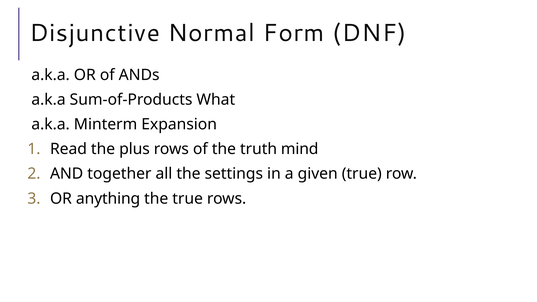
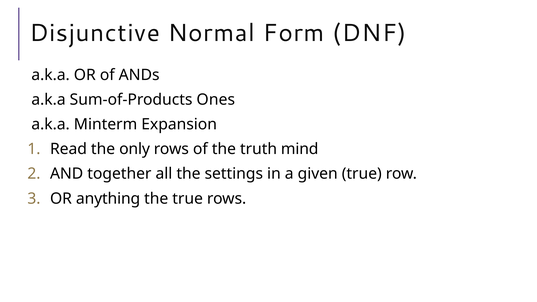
What: What -> Ones
plus: plus -> only
